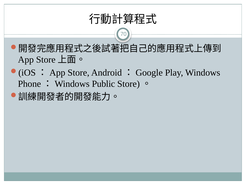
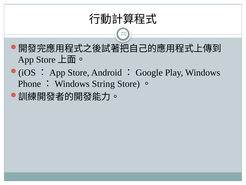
Public: Public -> String
